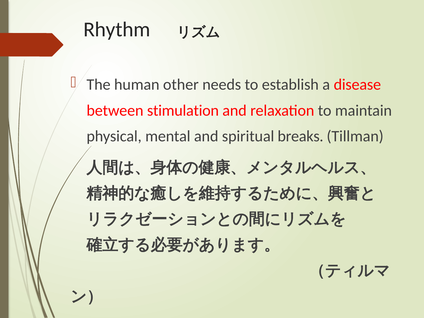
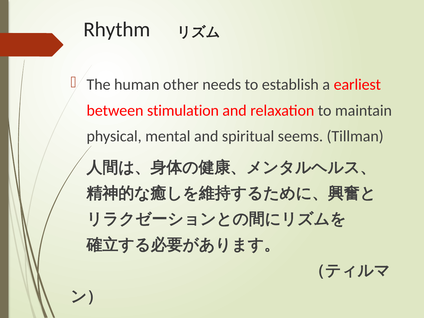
disease: disease -> earliest
breaks: breaks -> seems
